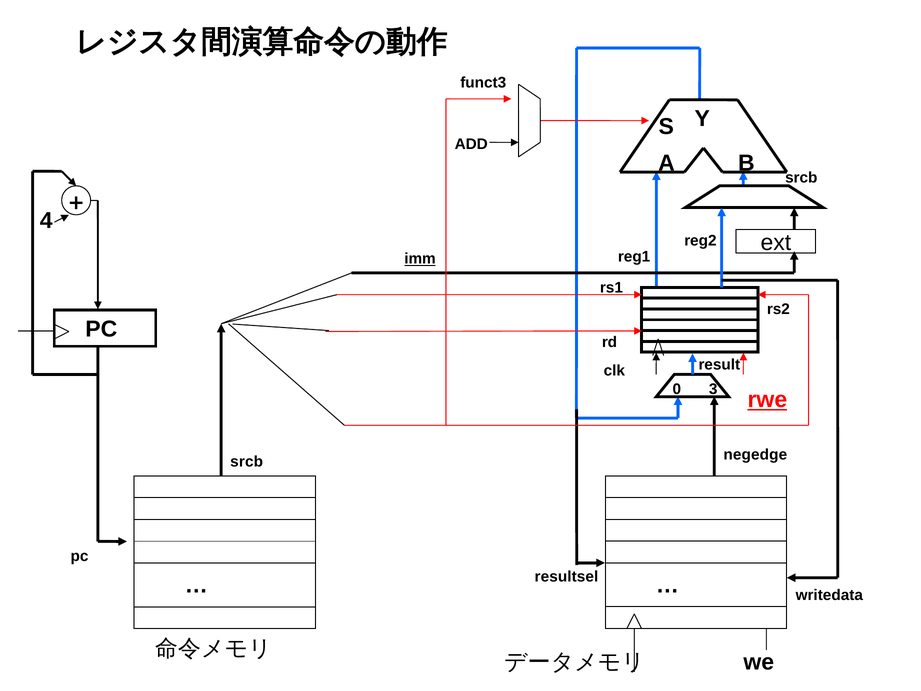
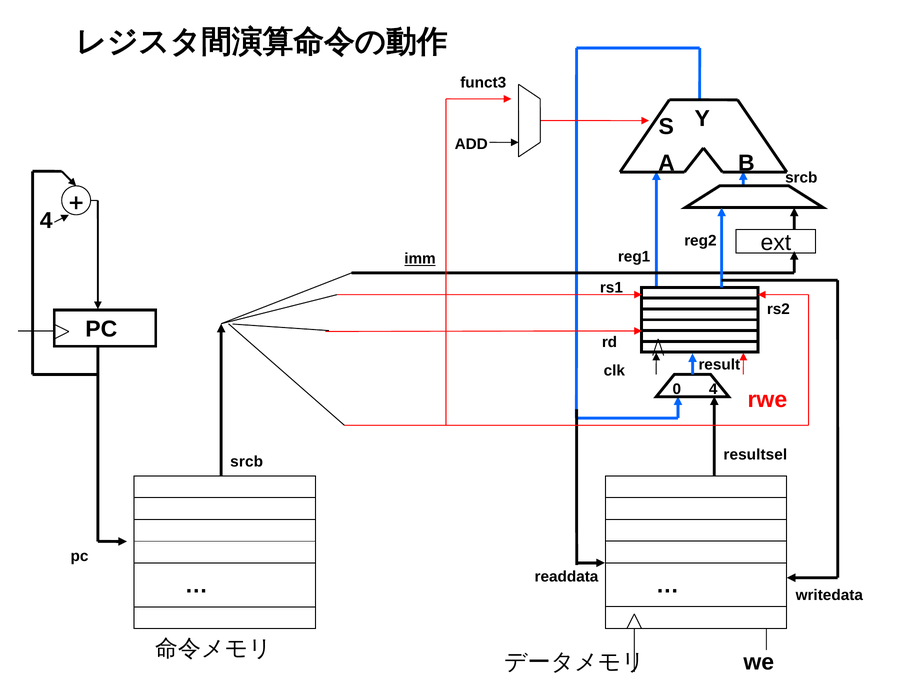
0 3: 3 -> 4
rwe underline: present -> none
negedge: negedge -> resultsel
resultsel: resultsel -> readdata
